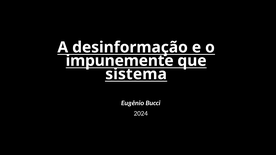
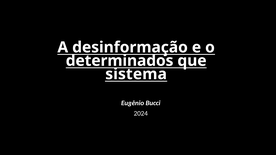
impunemente: impunemente -> determinados
